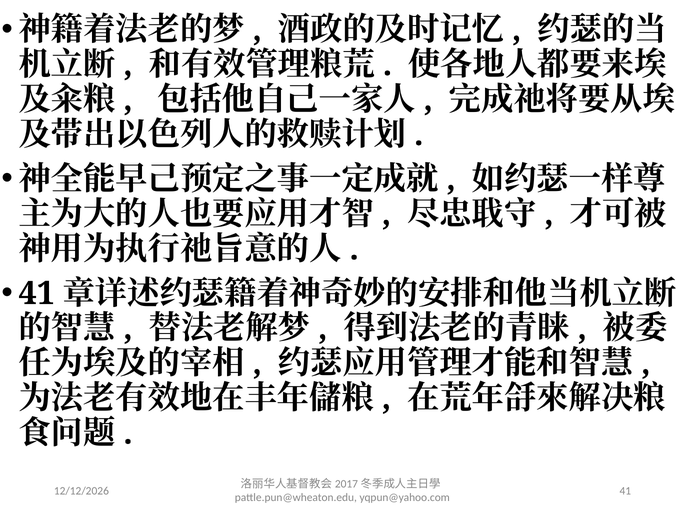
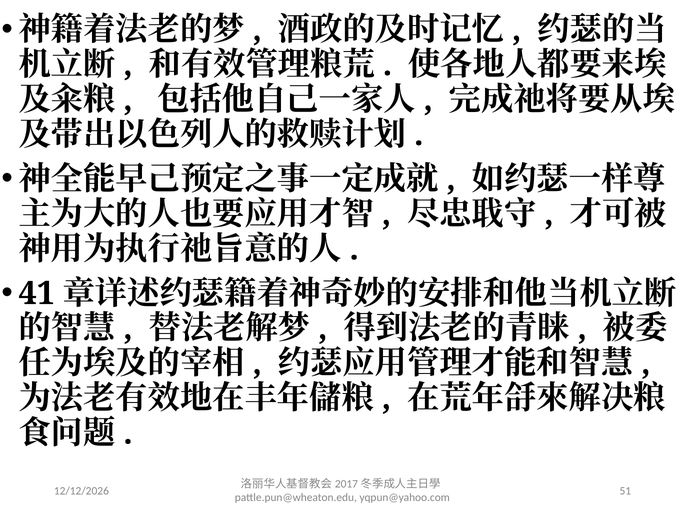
41 at (625, 491): 41 -> 51
